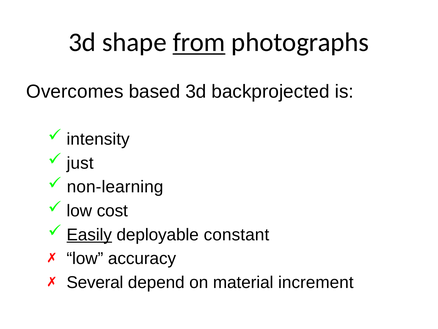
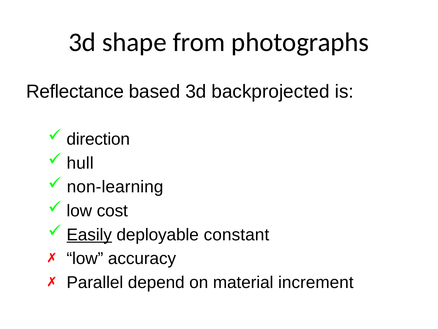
from underline: present -> none
Overcomes: Overcomes -> Reflectance
intensity: intensity -> direction
just: just -> hull
Several: Several -> Parallel
